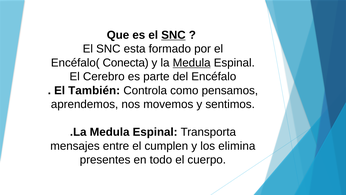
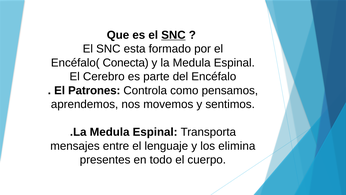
Medula at (192, 63) underline: present -> none
También: También -> Patrones
cumplen: cumplen -> lenguaje
